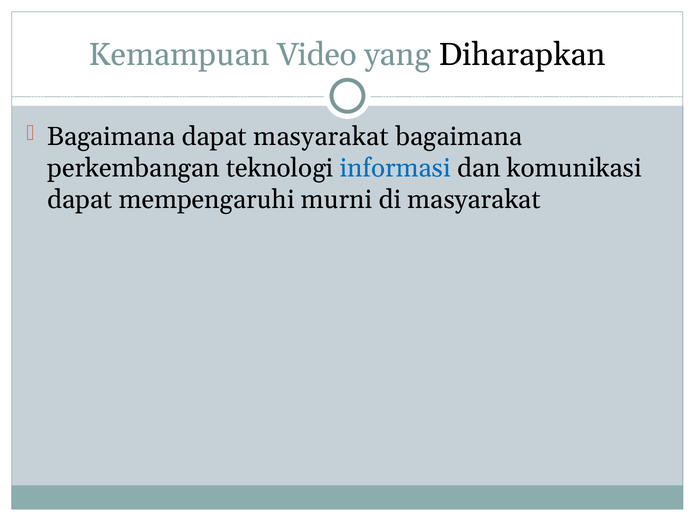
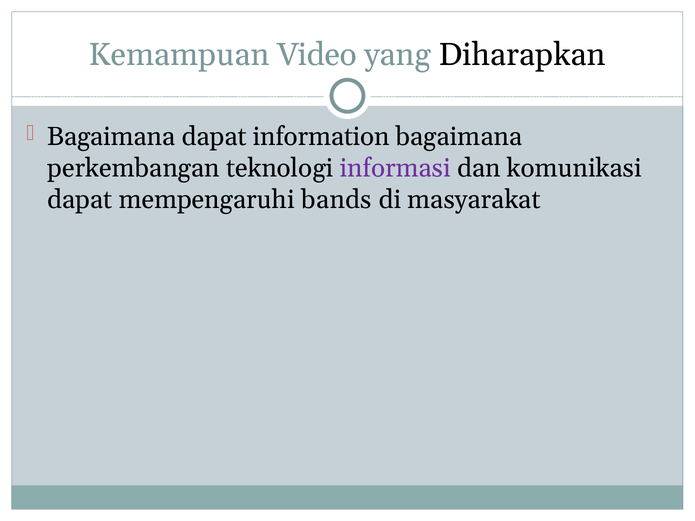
dapat masyarakat: masyarakat -> information
informasi colour: blue -> purple
murni: murni -> bands
